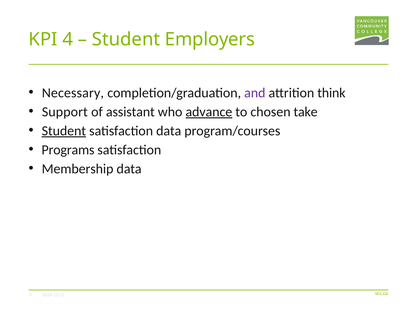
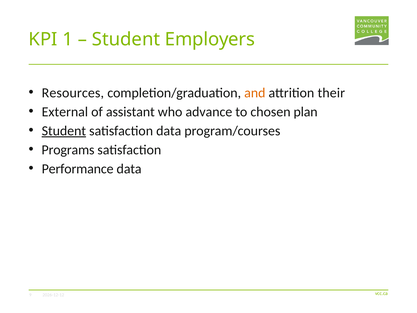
4: 4 -> 1
Necessary: Necessary -> Resources
and colour: purple -> orange
think: think -> their
Support: Support -> External
advance underline: present -> none
take: take -> plan
Membership: Membership -> Performance
